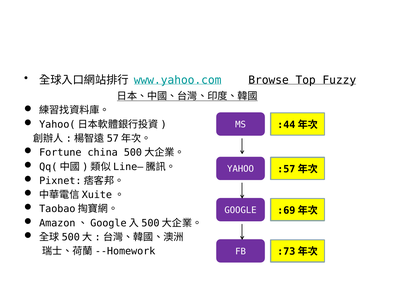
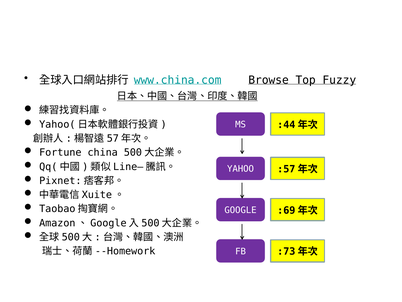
www.yahoo.com: www.yahoo.com -> www.china.com
